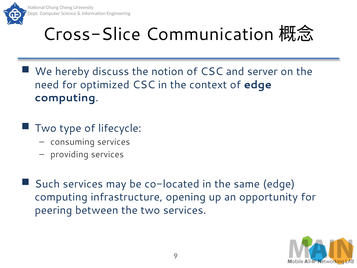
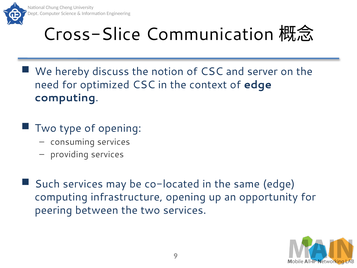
of lifecycle: lifecycle -> opening
